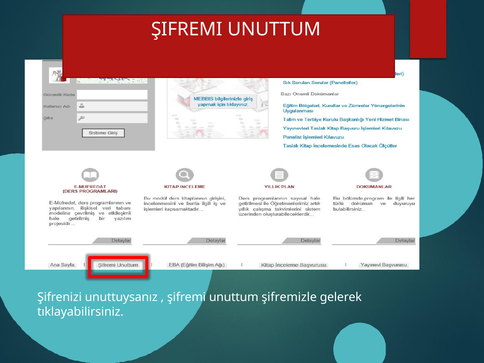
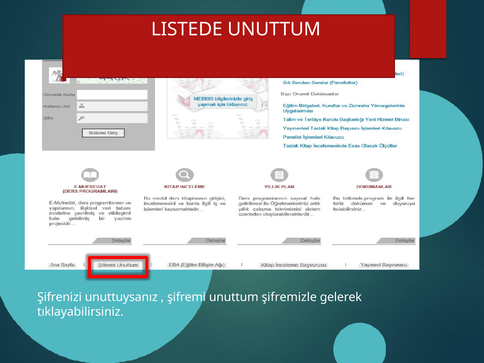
ŞIFREMI at (187, 29): ŞIFREMI -> LISTEDE
